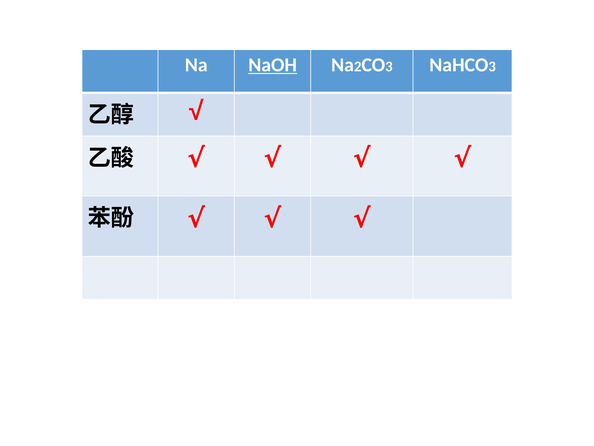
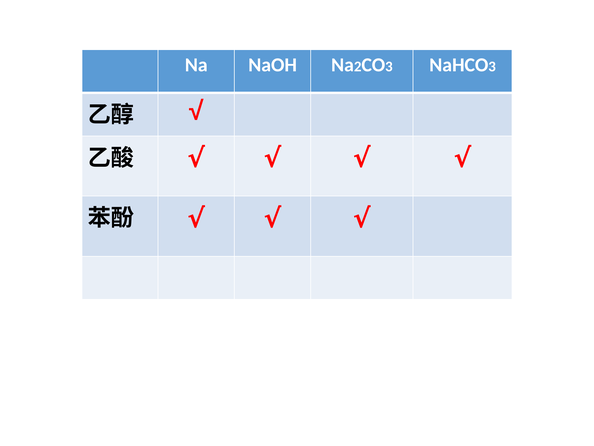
NaOH underline: present -> none
